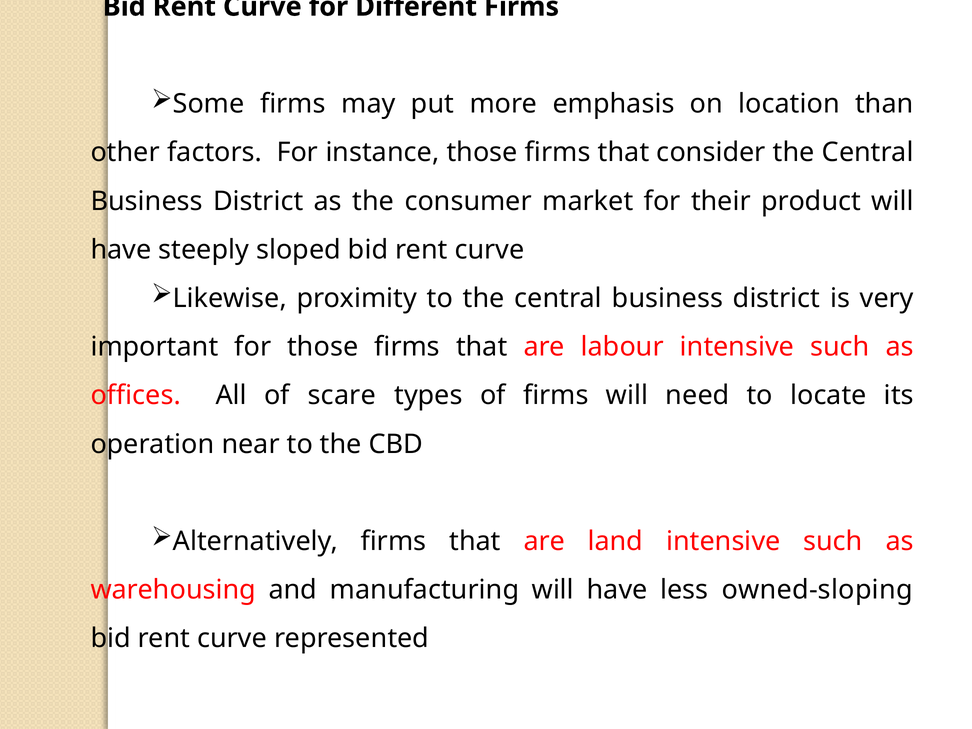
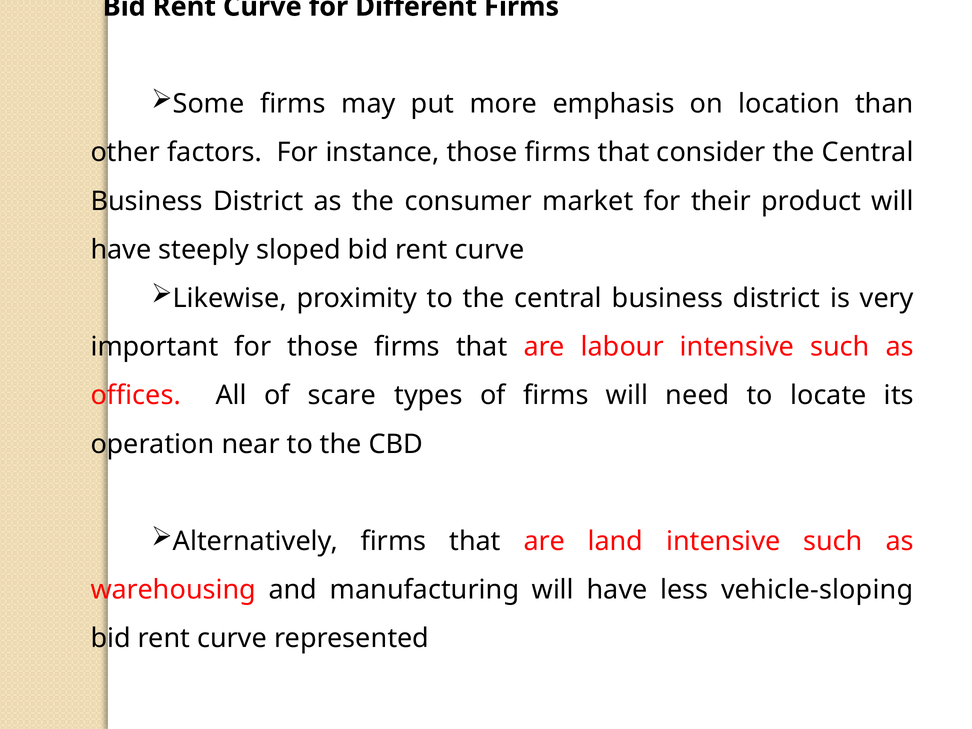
owned-sloping: owned-sloping -> vehicle-sloping
